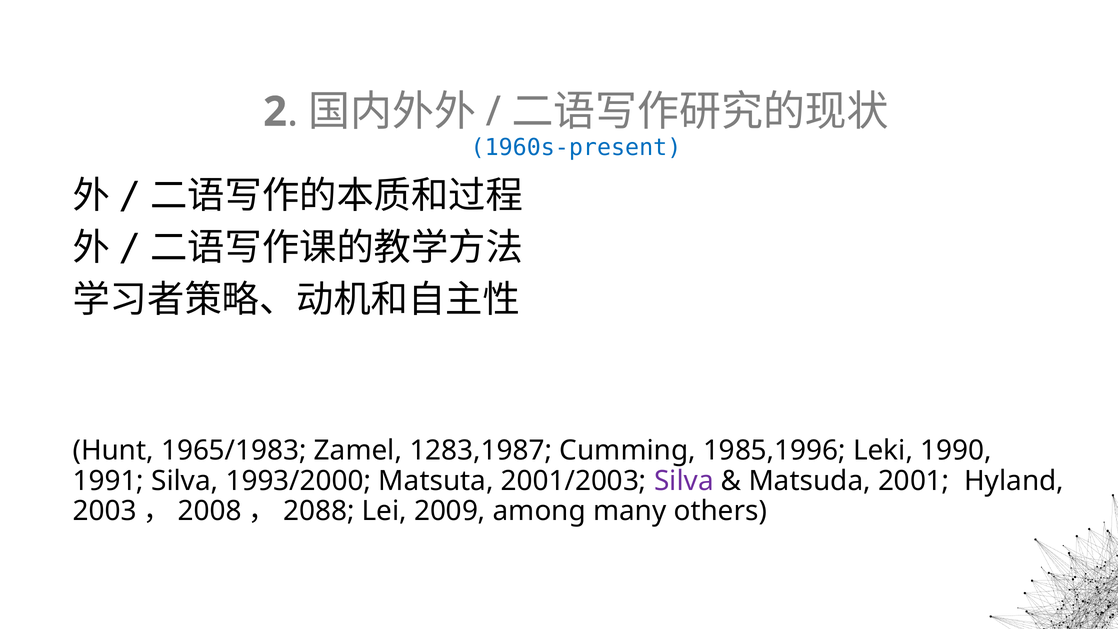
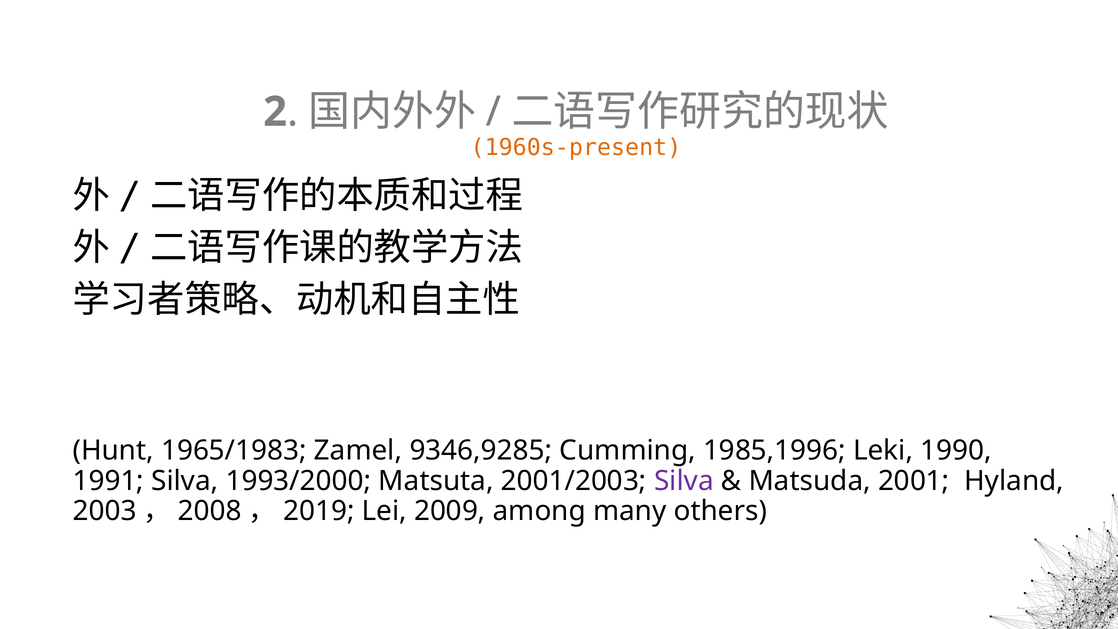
1960s-present colour: blue -> orange
1283,1987: 1283,1987 -> 9346,9285
2088: 2088 -> 2019
